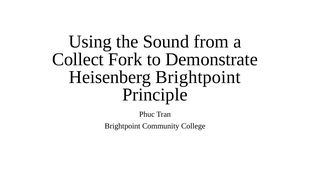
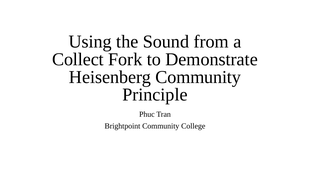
Heisenberg Brightpoint: Brightpoint -> Community
